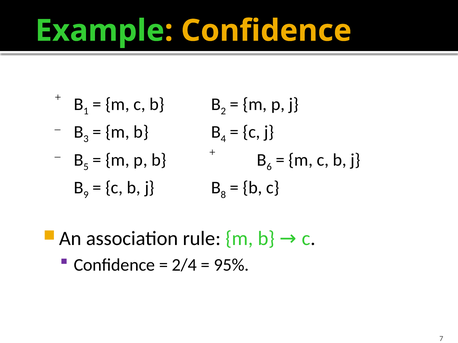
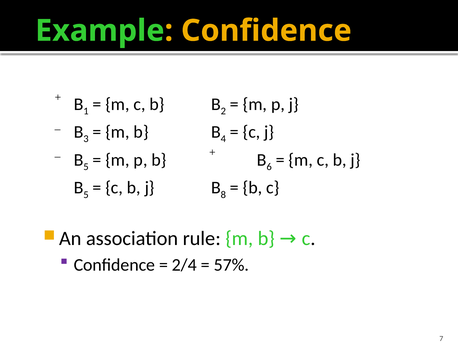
9 at (86, 195): 9 -> 5
95%: 95% -> 57%
